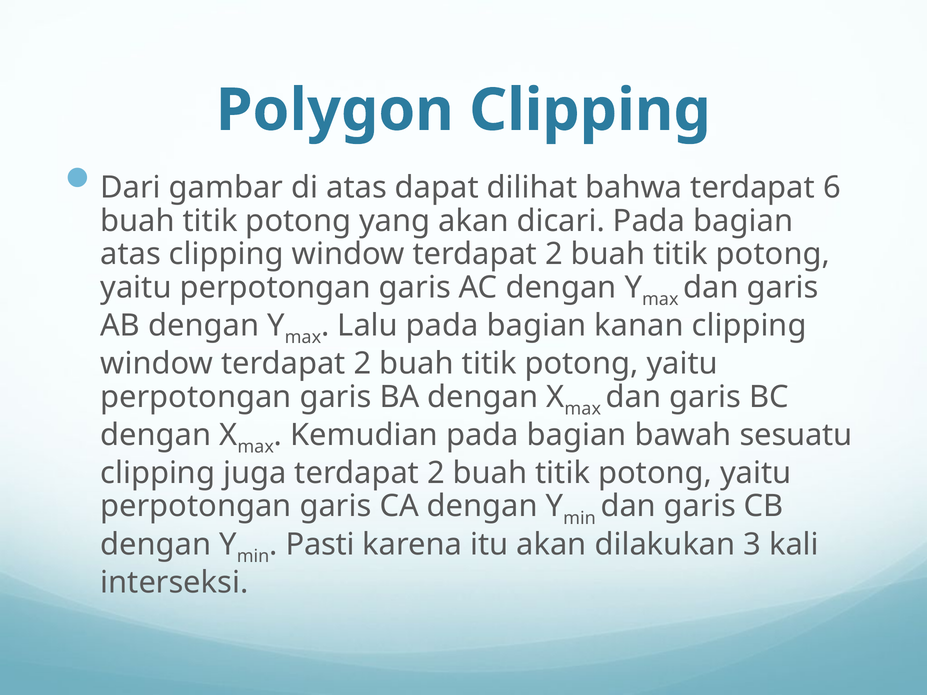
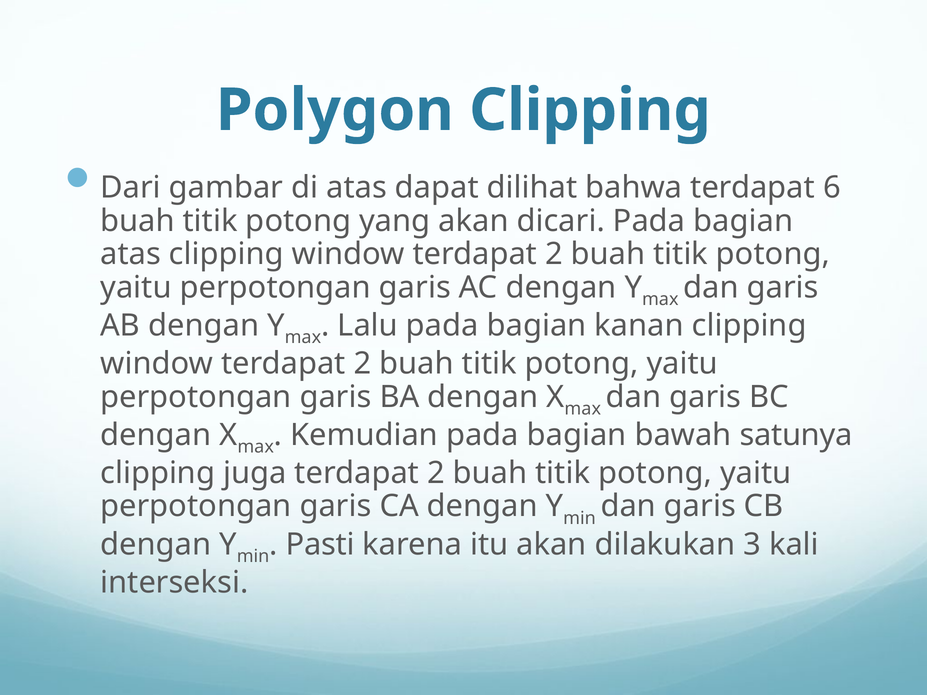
sesuatu: sesuatu -> satunya
